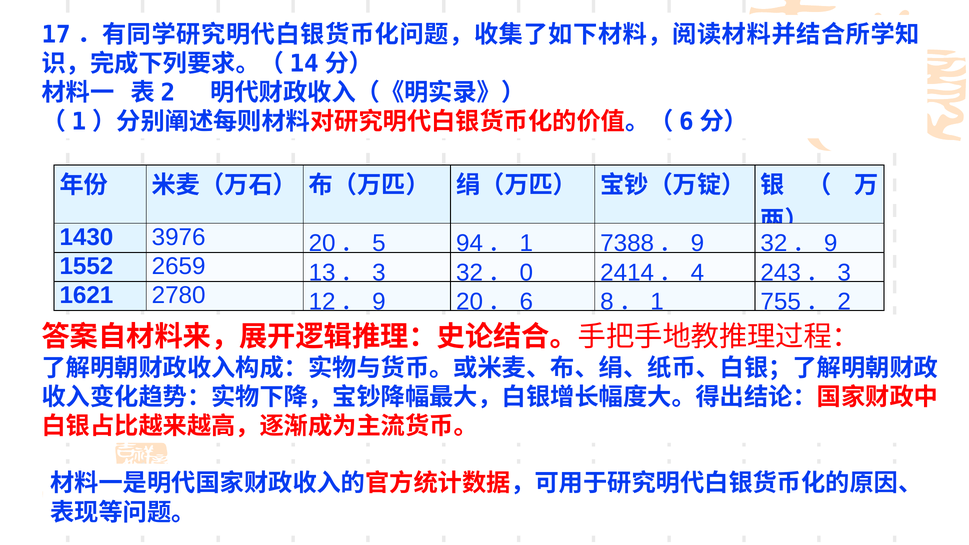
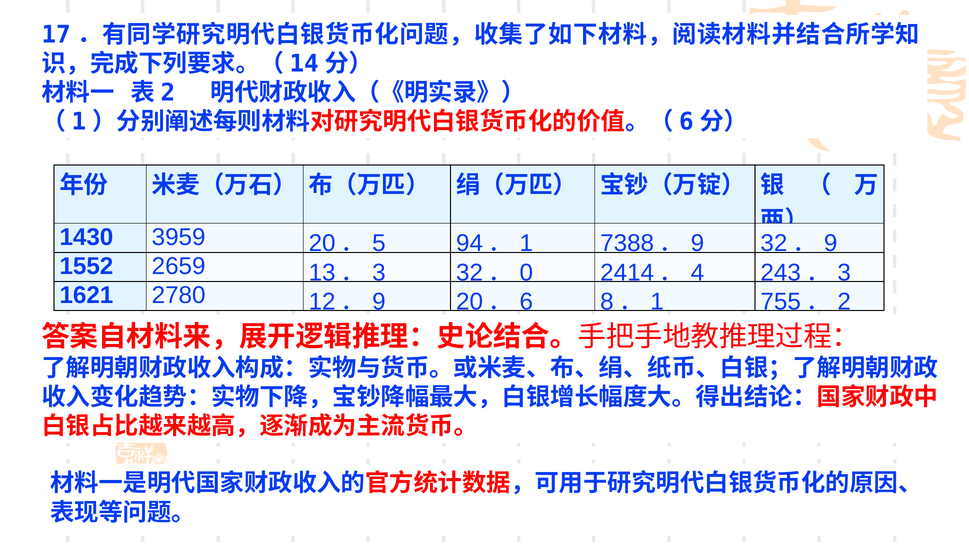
3976: 3976 -> 3959
